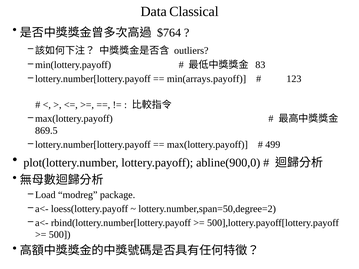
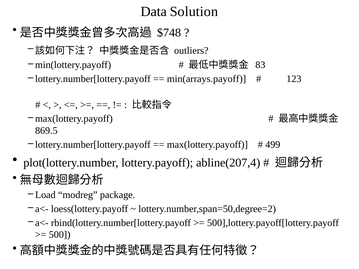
Classical: Classical -> Solution
$764: $764 -> $748
abline(900,0: abline(900,0 -> abline(207,4
